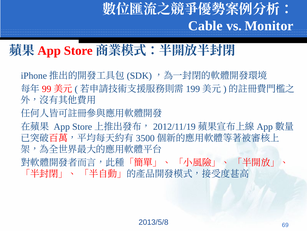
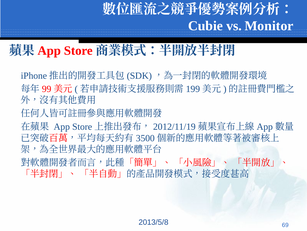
Cable: Cable -> Cubie
